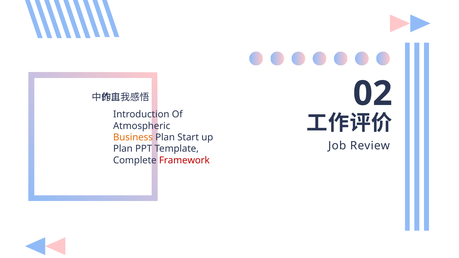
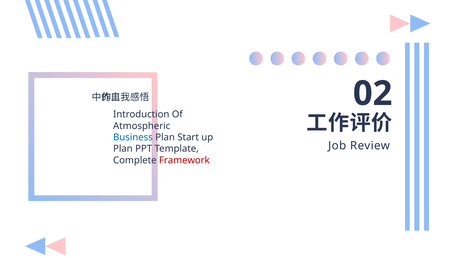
Business colour: orange -> blue
